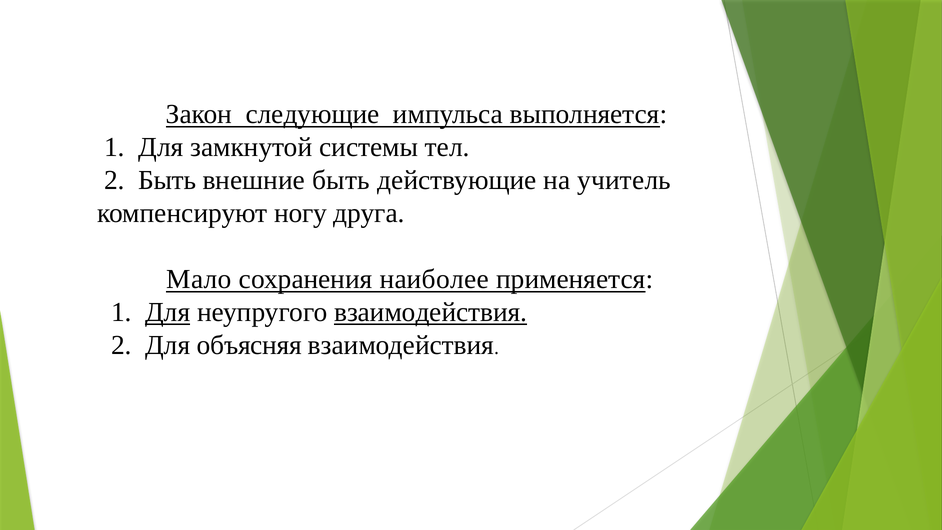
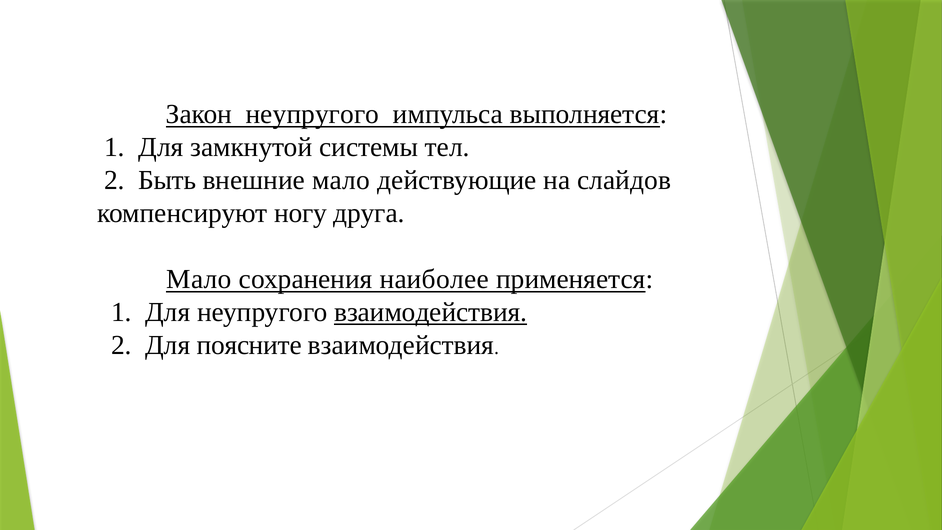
Закон следующие: следующие -> неупругого
внешние быть: быть -> мало
учитель: учитель -> слайдов
Для at (168, 312) underline: present -> none
объясняя: объясняя -> поясните
